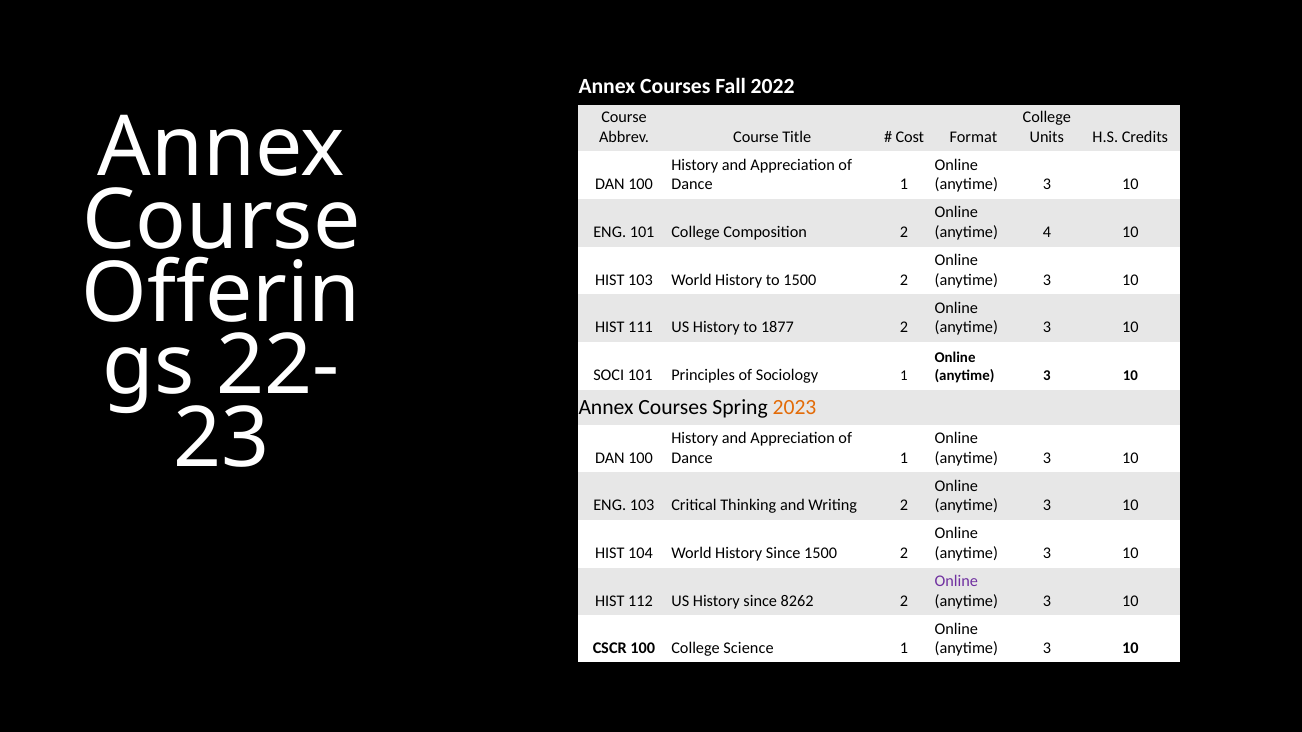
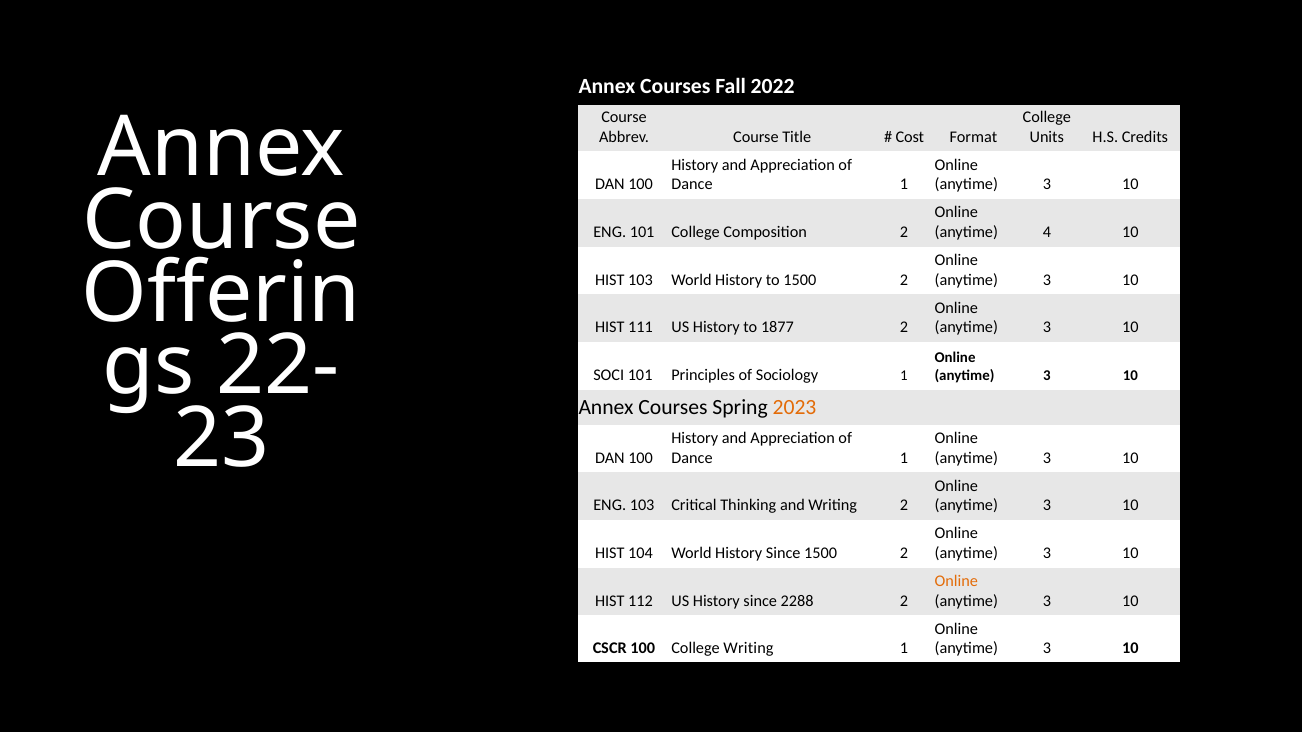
Online at (956, 581) colour: purple -> orange
8262: 8262 -> 2288
College Science: Science -> Writing
